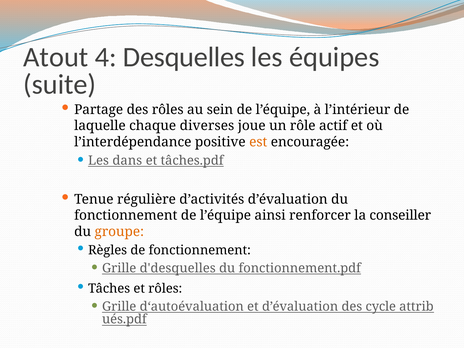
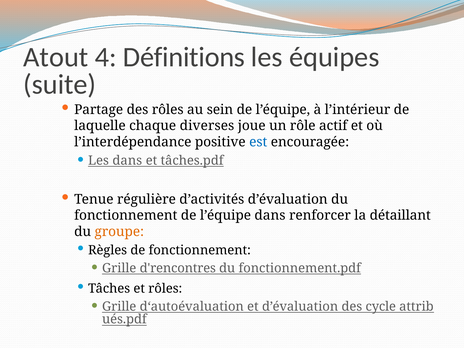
Desquelles: Desquelles -> Définitions
est colour: orange -> blue
l’équipe ainsi: ainsi -> dans
conseiller: conseiller -> détaillant
d'desquelles: d'desquelles -> d'rencontres
